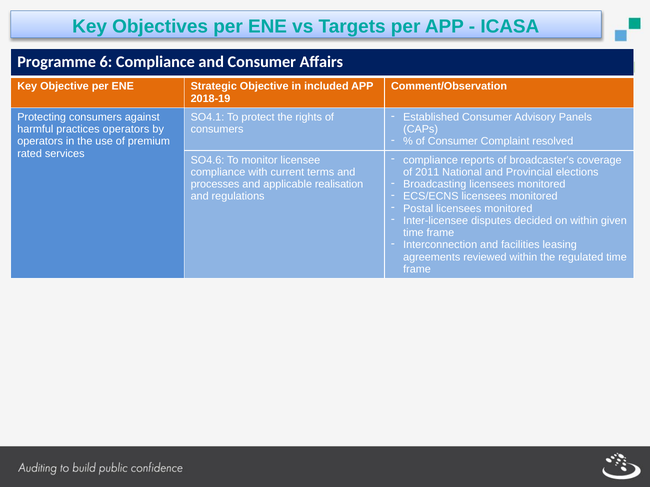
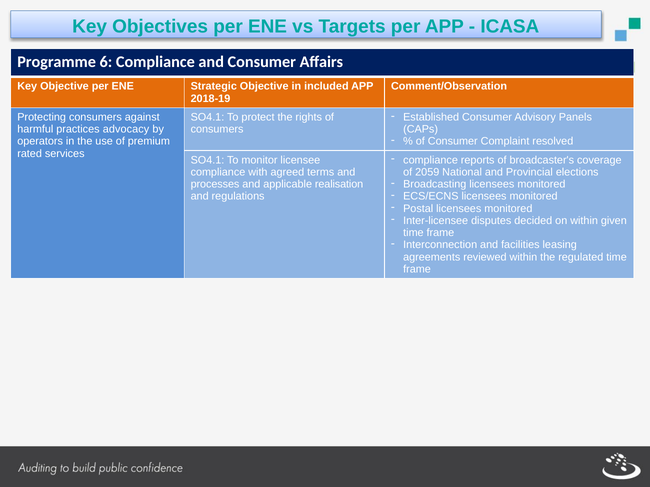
practices operators: operators -> advocacy
SO4.6 at (207, 160): SO4.6 -> SO4.1
current: current -> agreed
2011: 2011 -> 2059
